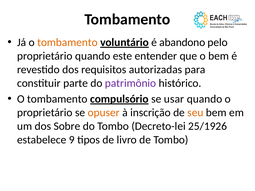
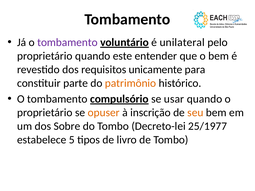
tombamento at (67, 42) colour: orange -> purple
abandono: abandono -> unilateral
autorizadas: autorizadas -> unicamente
patrimônio colour: purple -> orange
25/1926: 25/1926 -> 25/1977
9: 9 -> 5
